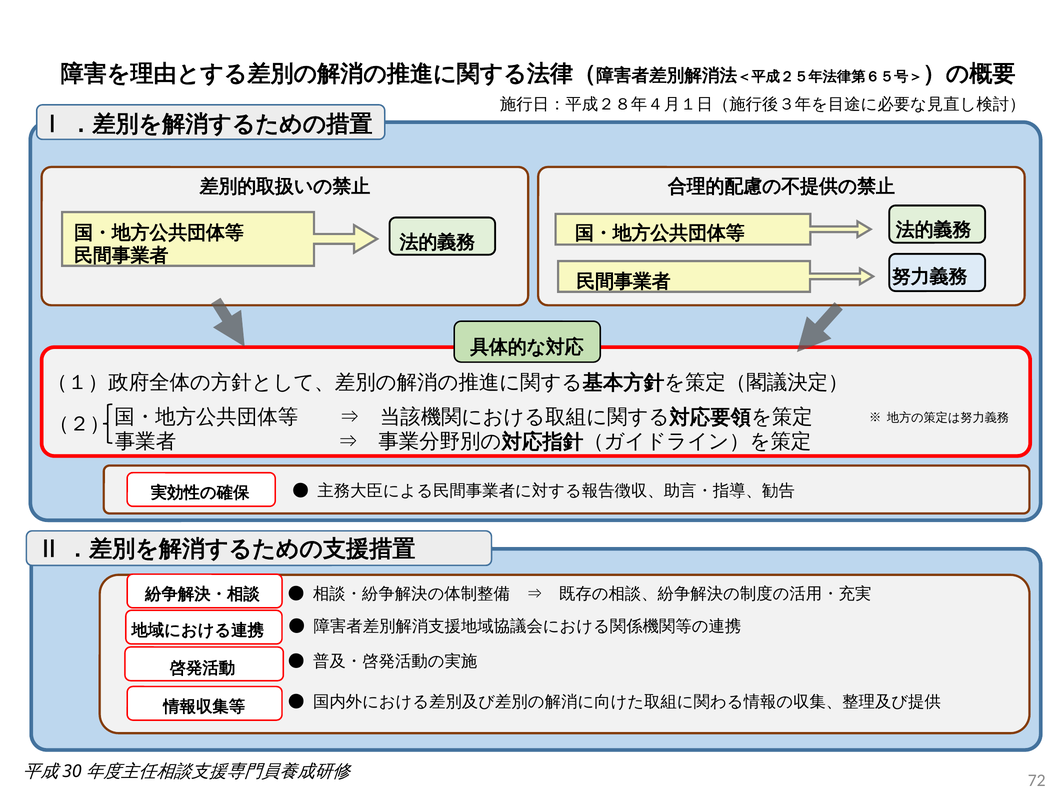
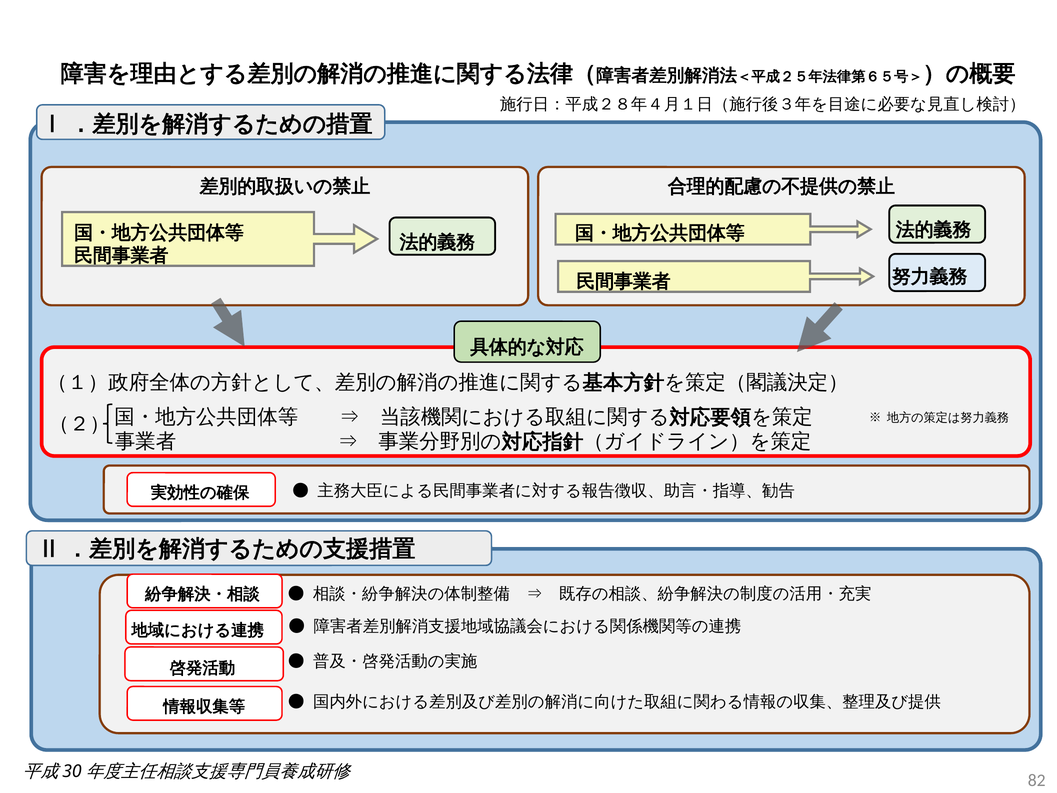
72: 72 -> 82
